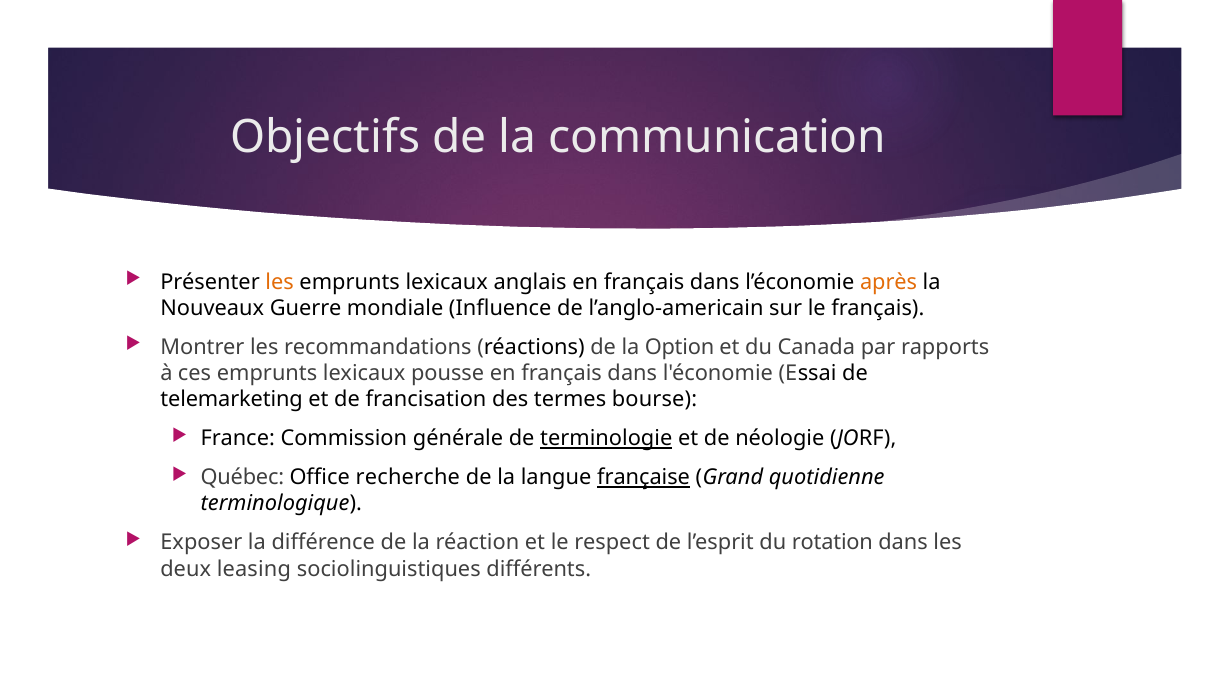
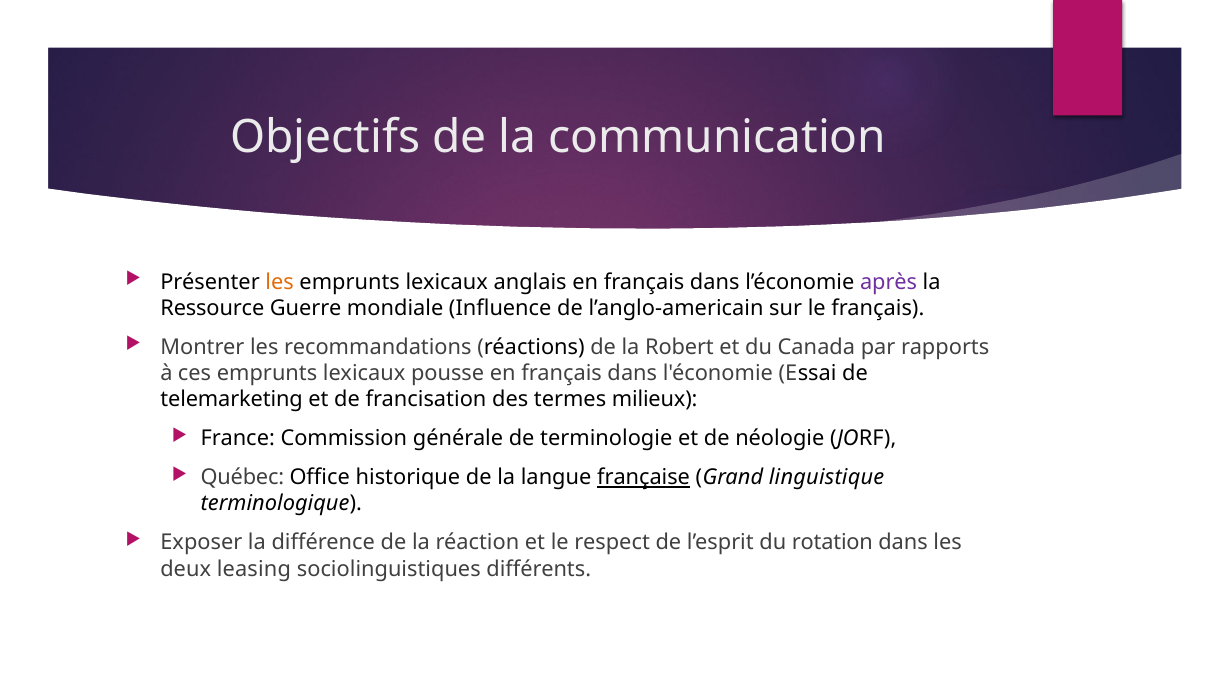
après colour: orange -> purple
Nouveaux: Nouveaux -> Ressource
Option: Option -> Robert
bourse: bourse -> milieux
terminologie underline: present -> none
recherche: recherche -> historique
quotidienne: quotidienne -> linguistique
